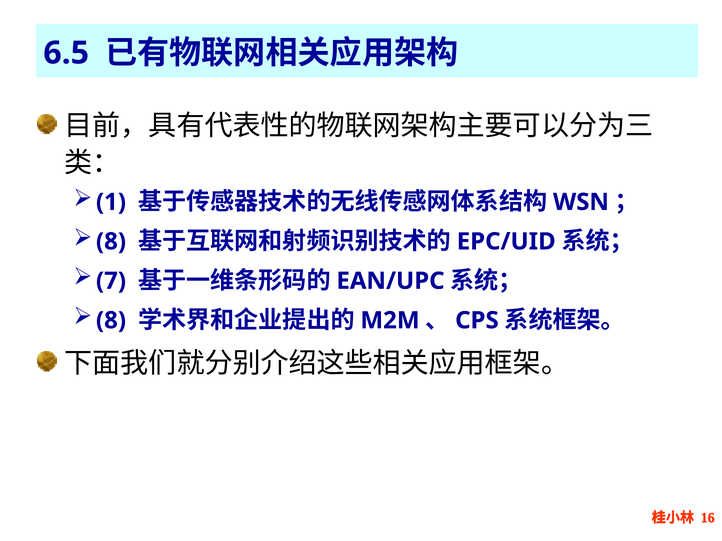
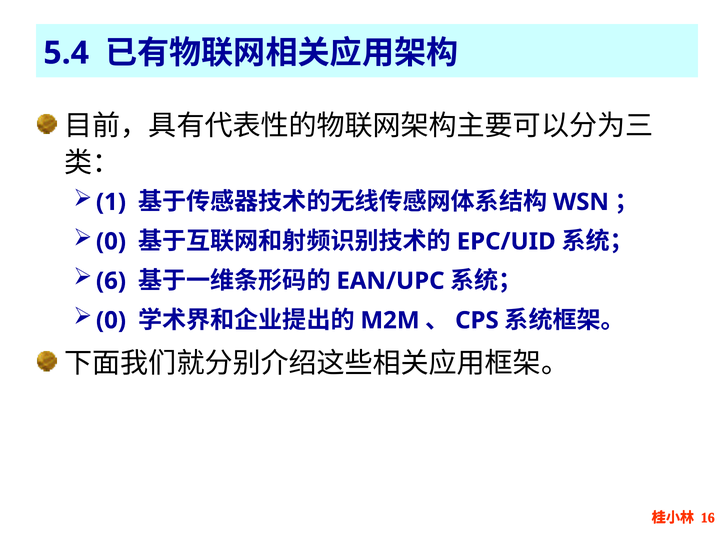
6.5: 6.5 -> 5.4
8 at (111, 242): 8 -> 0
7: 7 -> 6
8 at (111, 321): 8 -> 0
